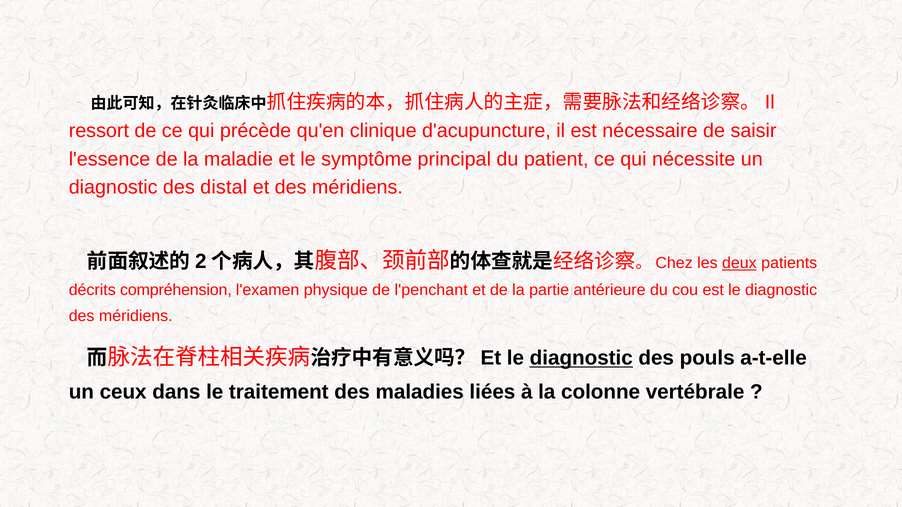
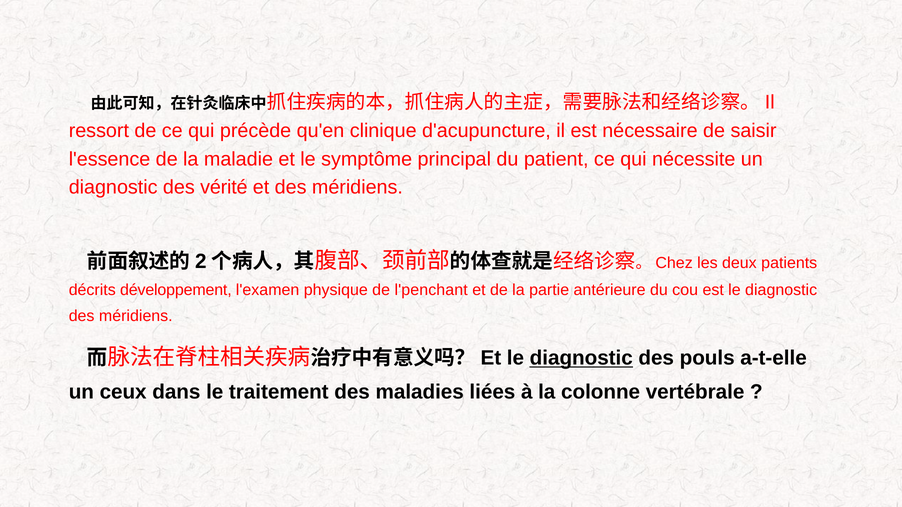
distal: distal -> vérité
deux underline: present -> none
compréhension: compréhension -> développement
